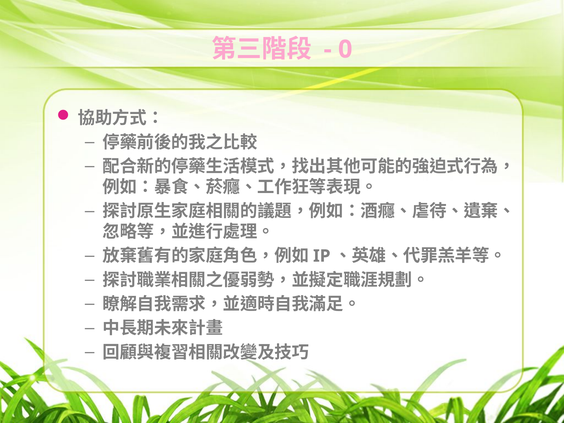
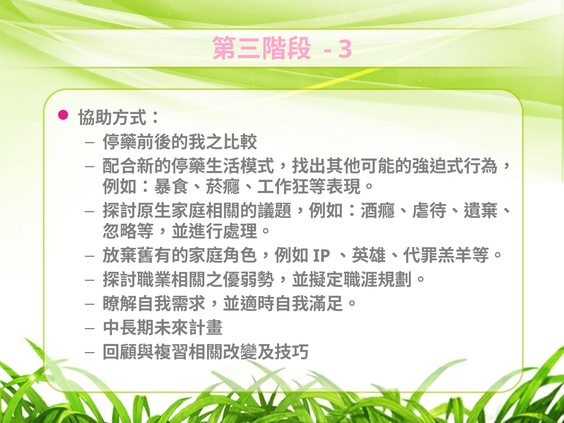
0: 0 -> 3
